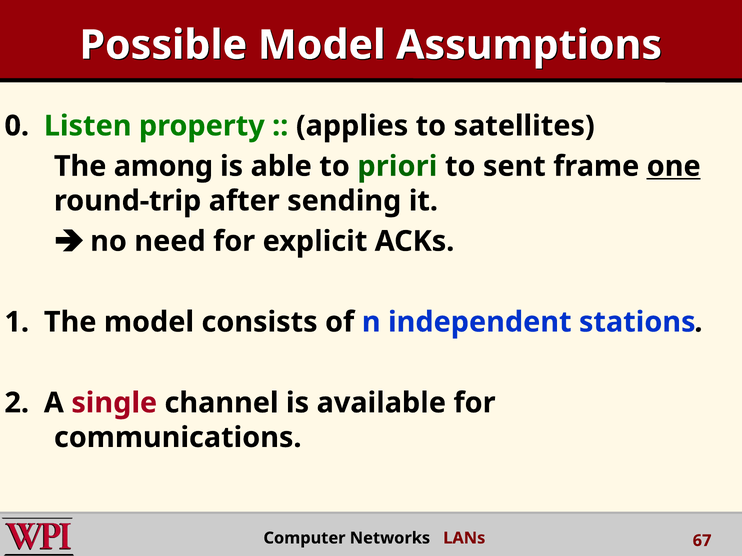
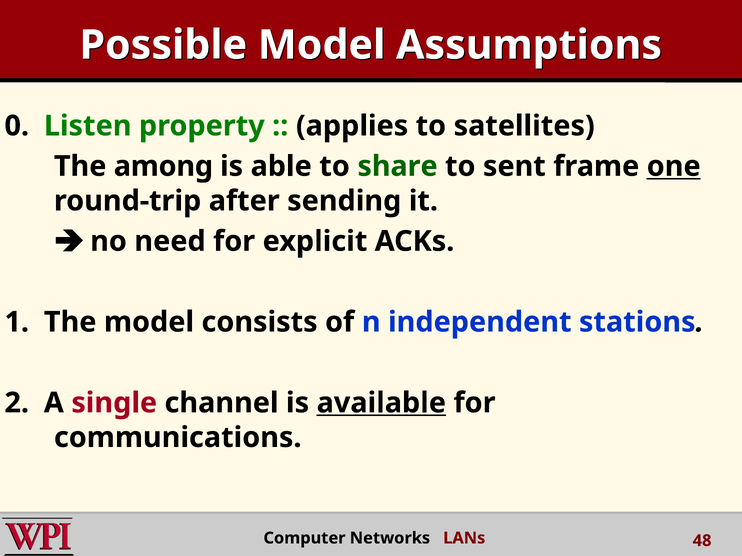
priori: priori -> share
available underline: none -> present
67: 67 -> 48
